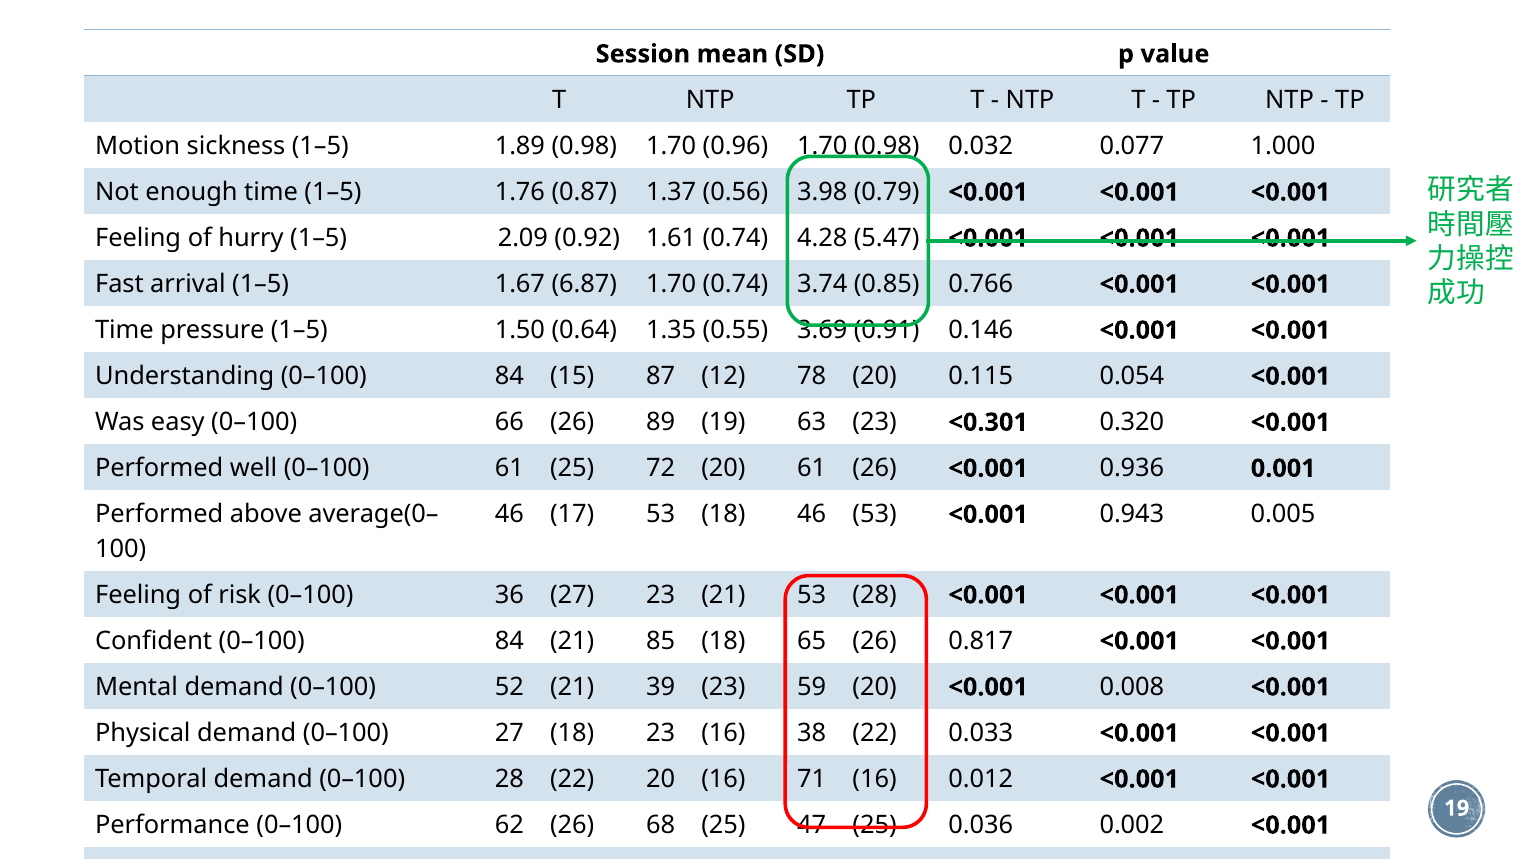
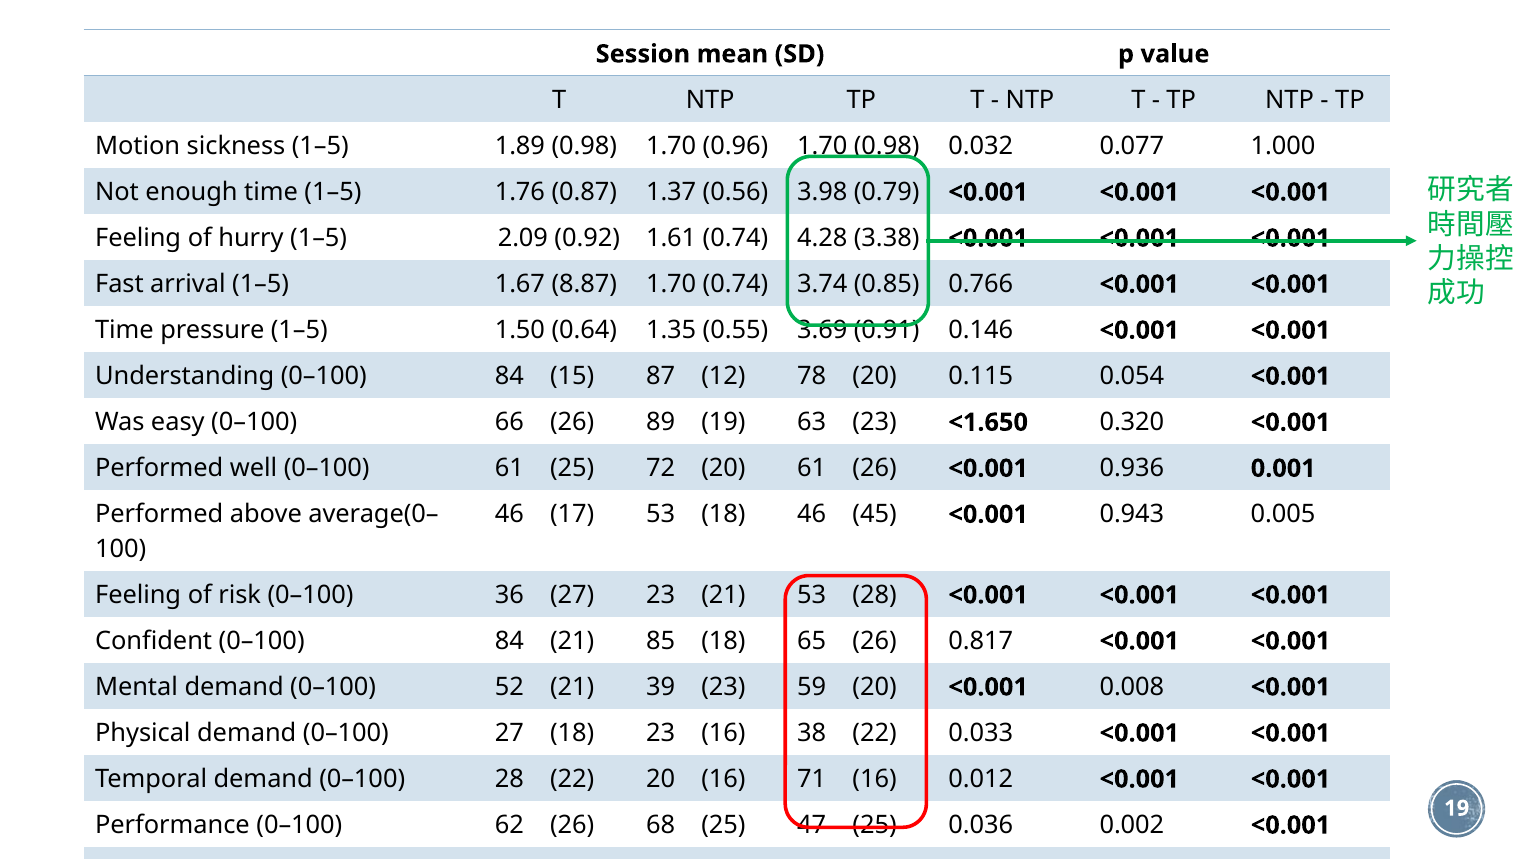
5.47: 5.47 -> 3.38
6.87: 6.87 -> 8.87
<0.301: <0.301 -> <1.650
46 53: 53 -> 45
